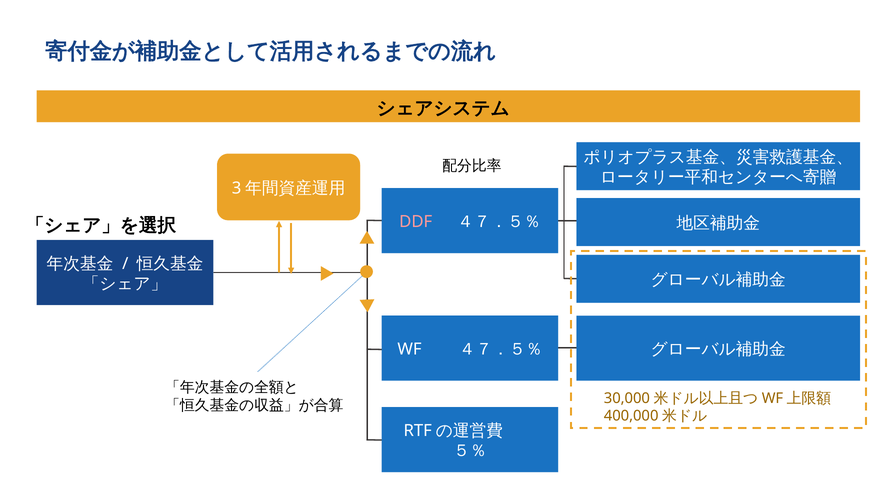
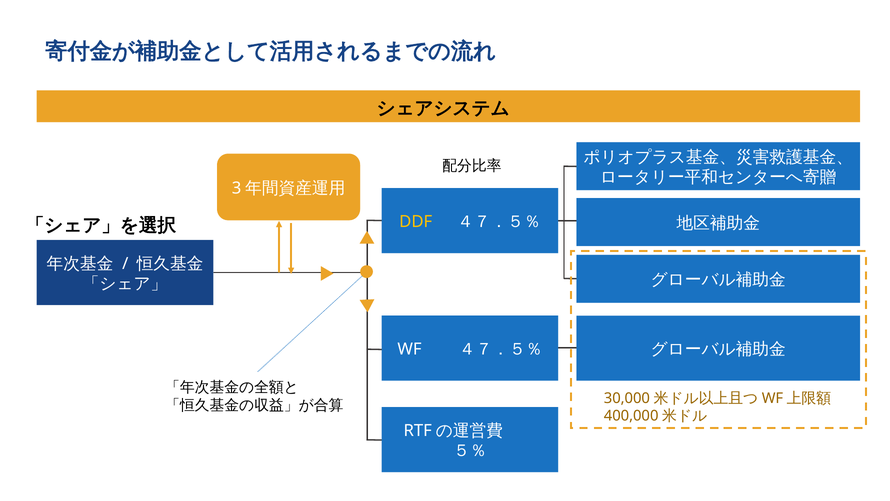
DDF colour: pink -> yellow
